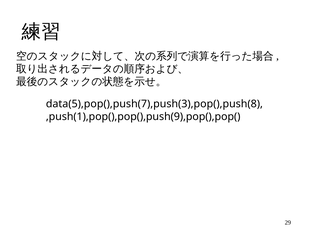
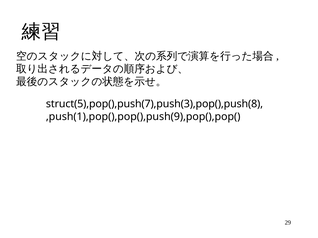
data(5),pop(),push(7),push(3),pop(),push(8: data(5),pop(),push(7),push(3),pop(),push(8 -> struct(5),pop(),push(7),push(3),pop(),push(8
